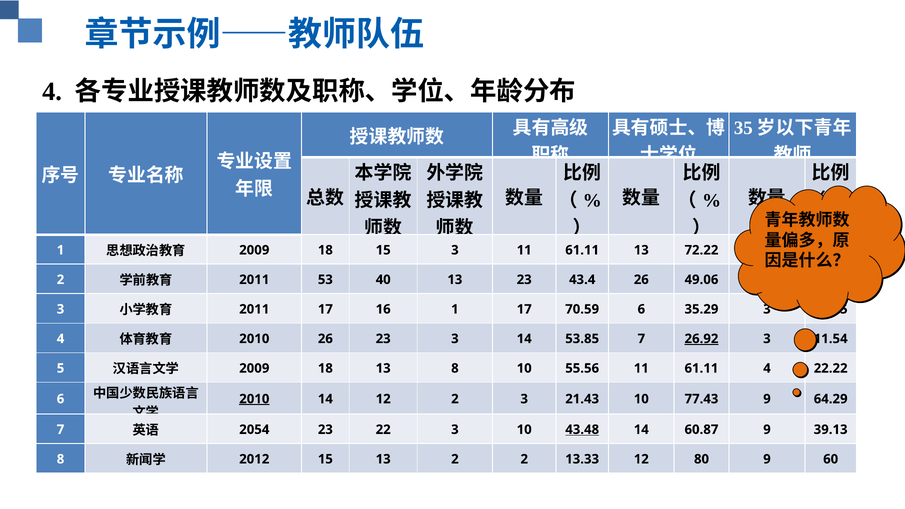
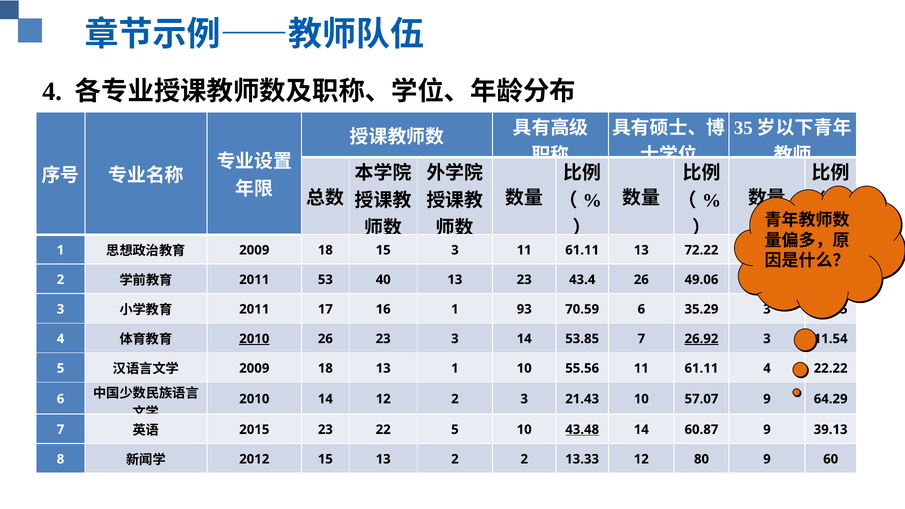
1 17: 17 -> 93
2010 at (254, 339) underline: none -> present
13 8: 8 -> 1
2010 at (254, 399) underline: present -> none
77.43: 77.43 -> 57.07
2054: 2054 -> 2015
22 3: 3 -> 5
